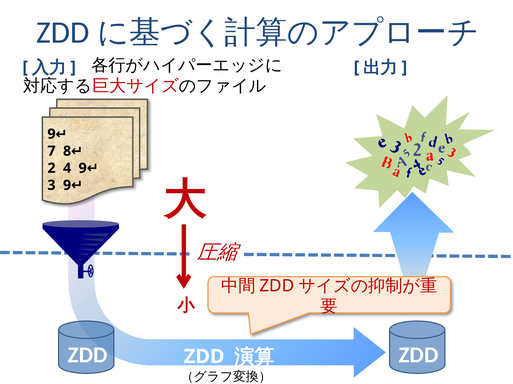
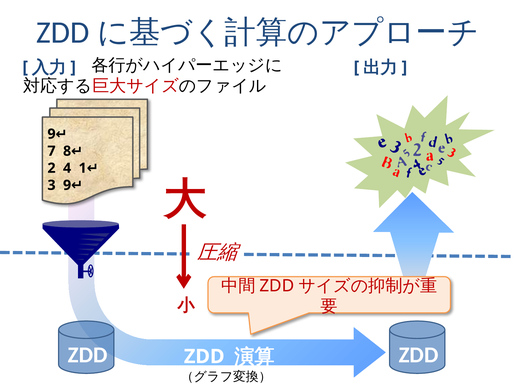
4 9: 9 -> 1
